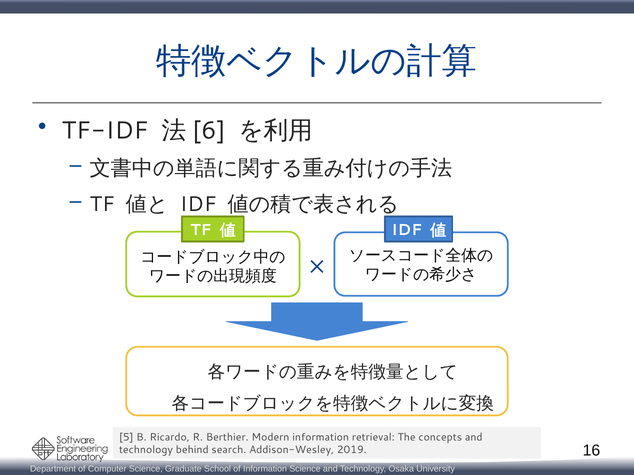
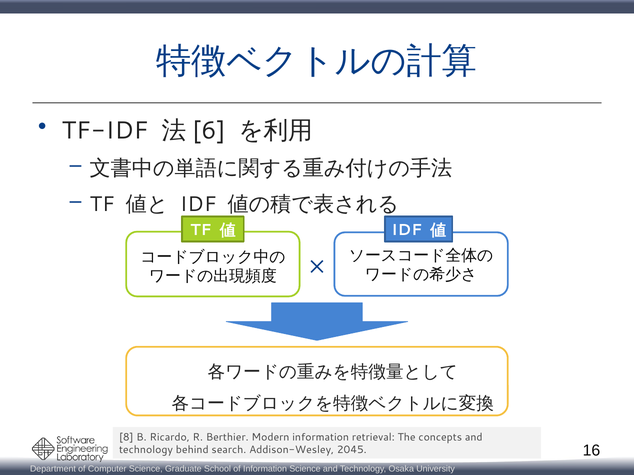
5: 5 -> 8
2019: 2019 -> 2045
